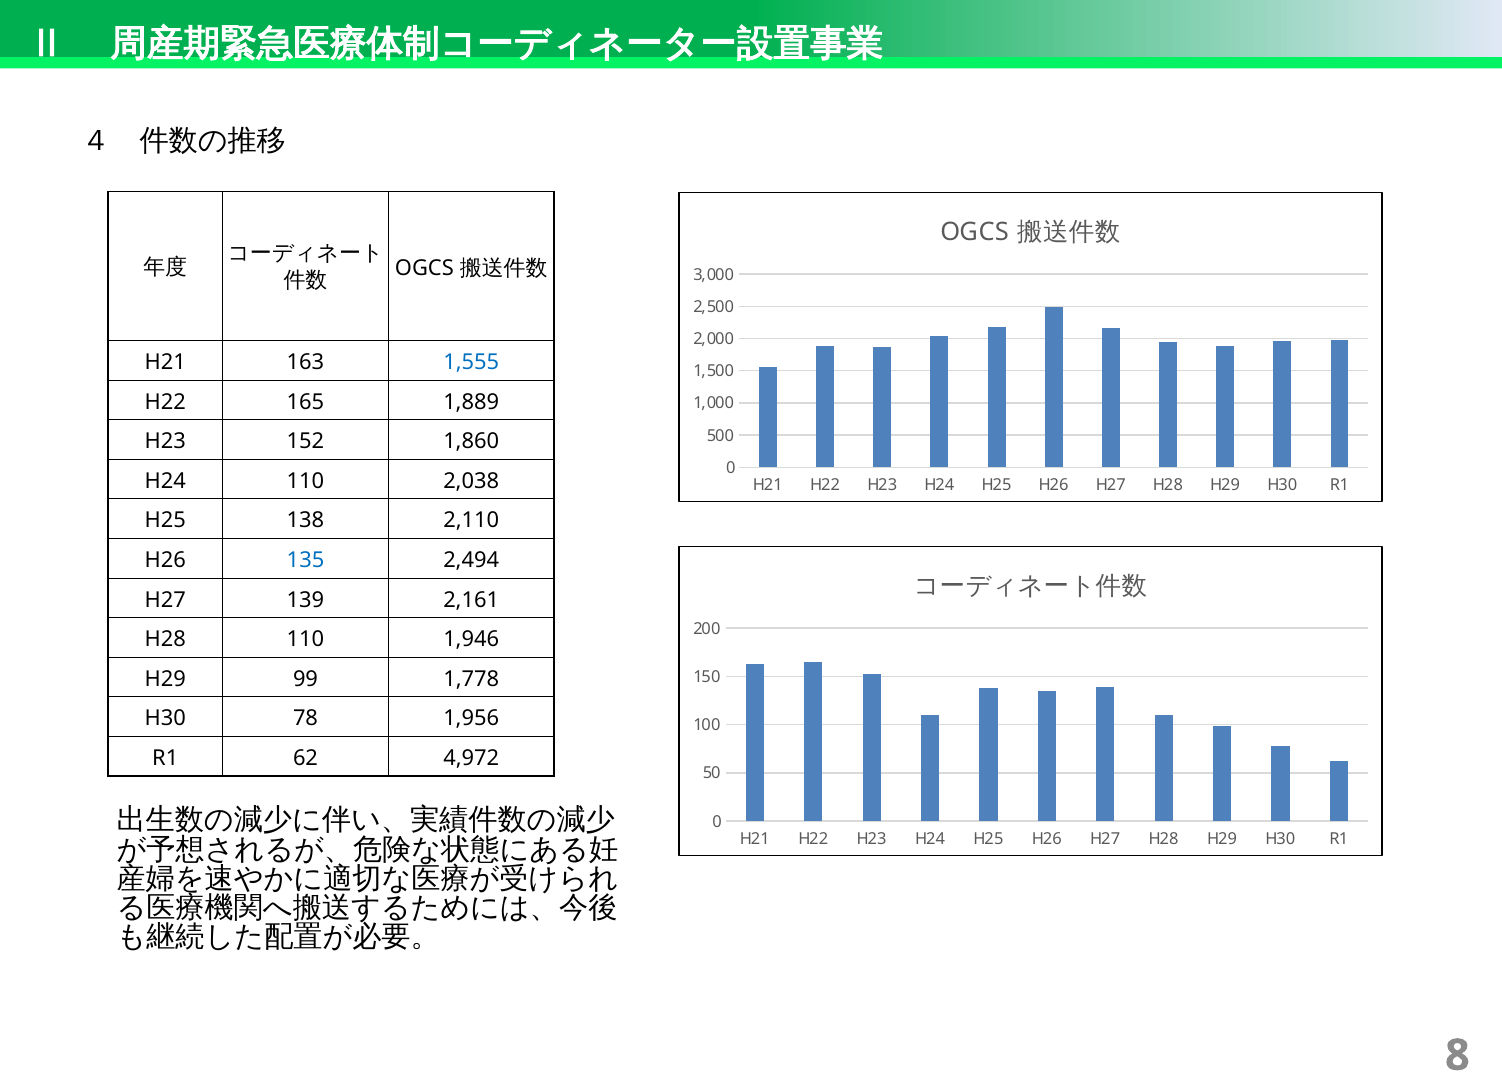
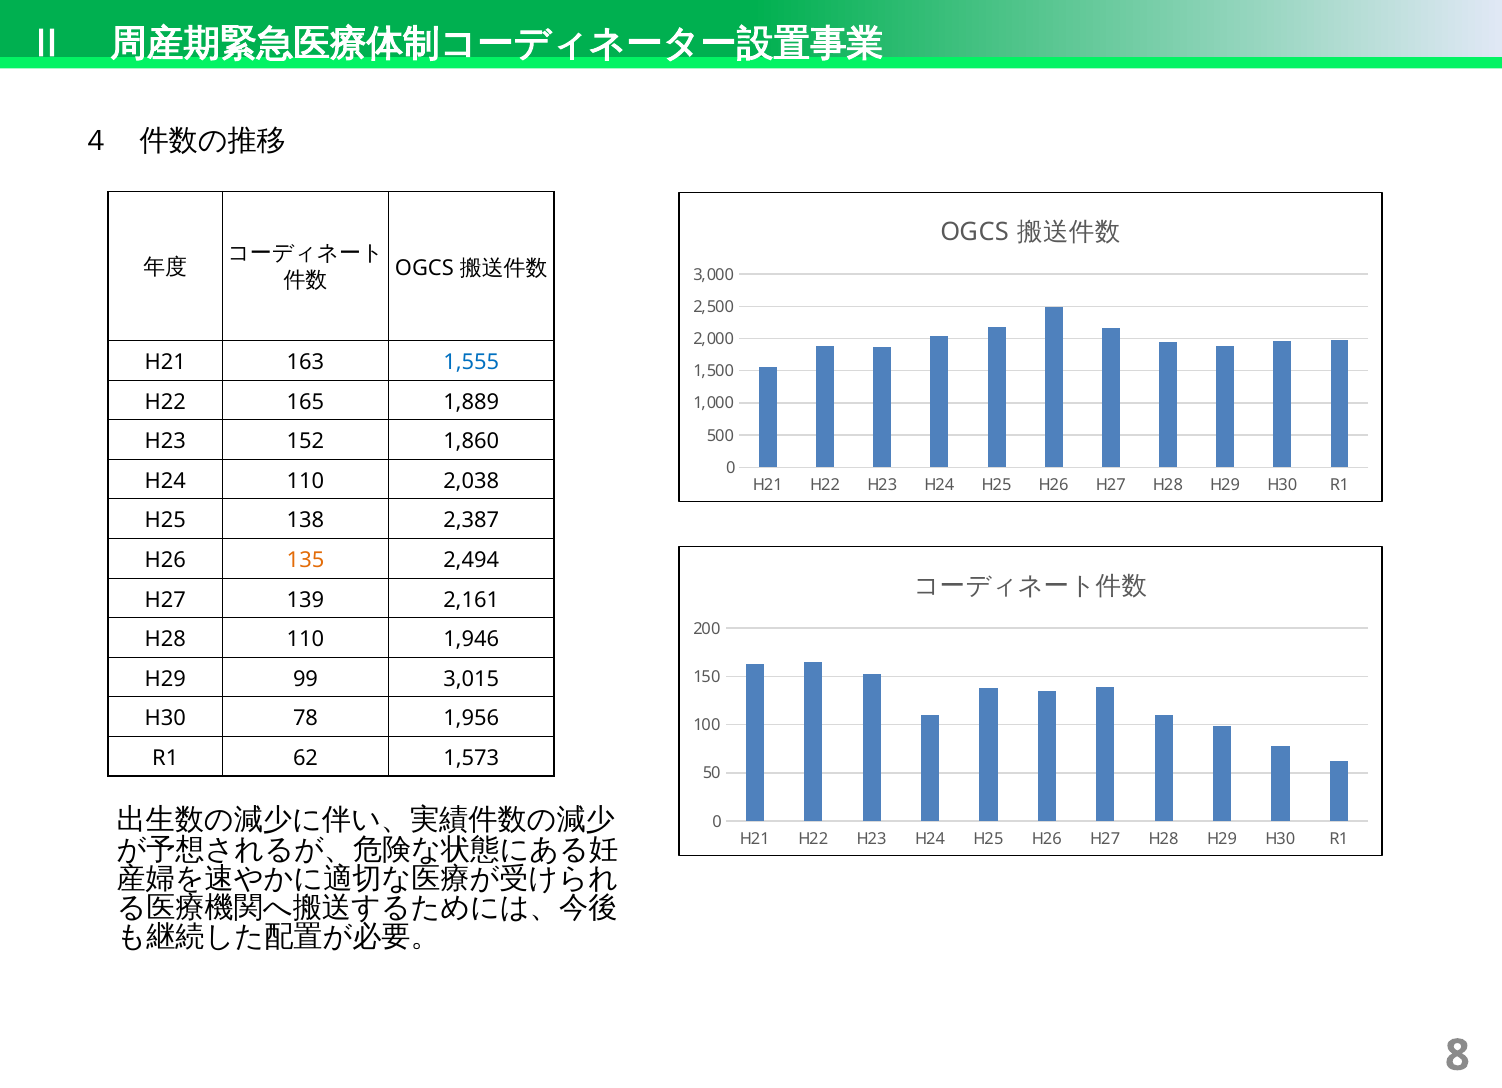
2,110: 2,110 -> 2,387
135 colour: blue -> orange
1,778: 1,778 -> 3,015
4,972: 4,972 -> 1,573
